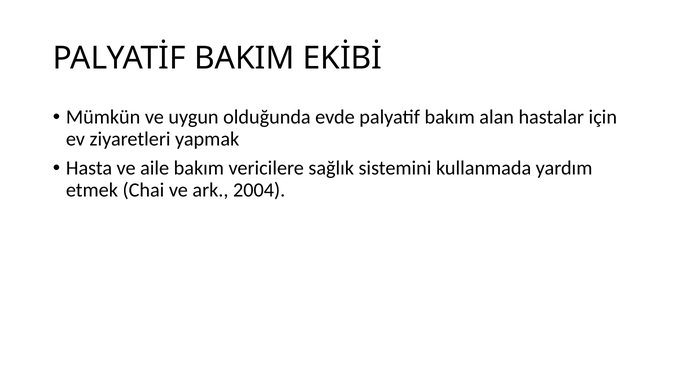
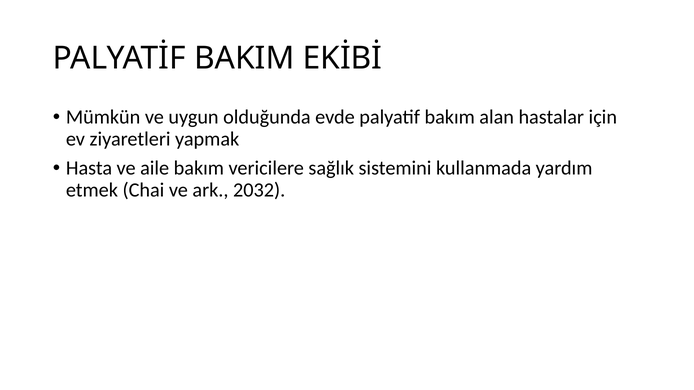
2004: 2004 -> 2032
